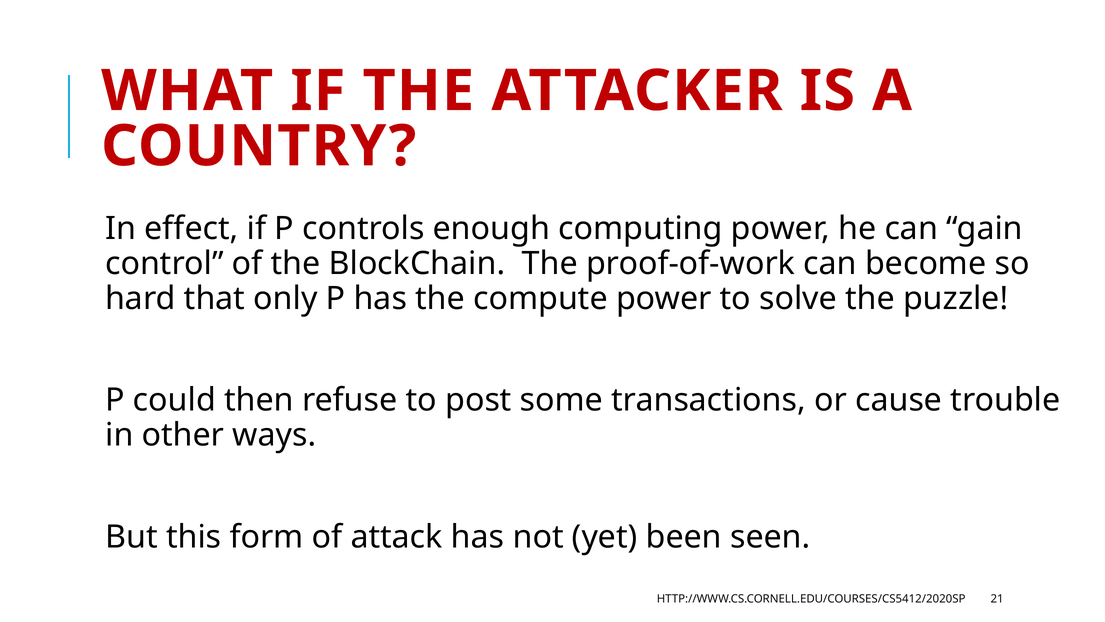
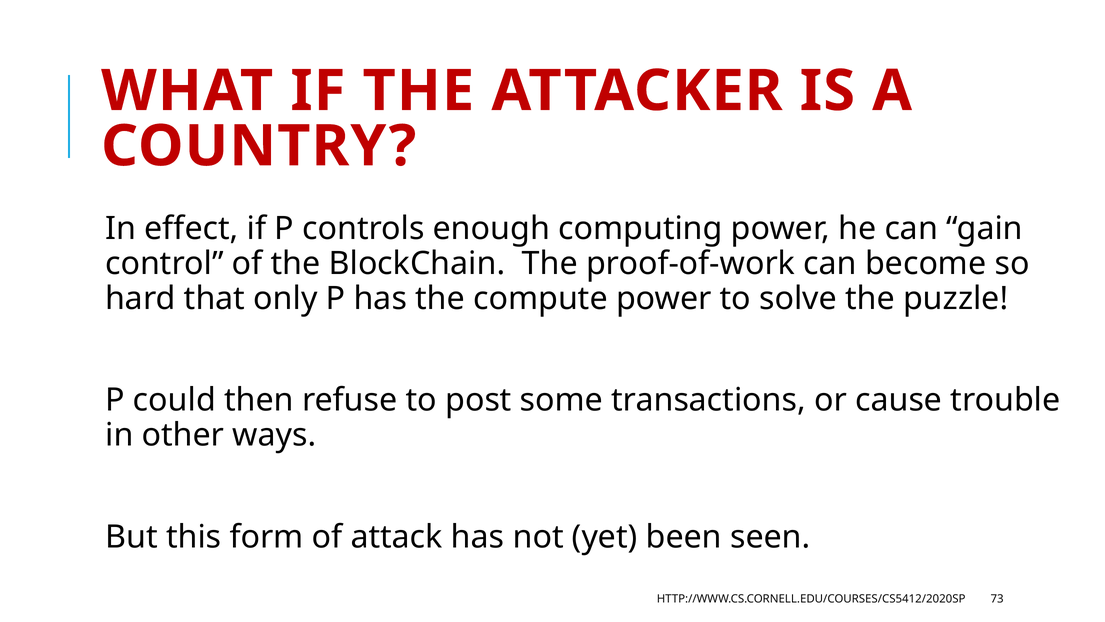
21: 21 -> 73
